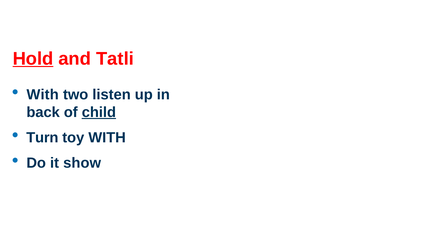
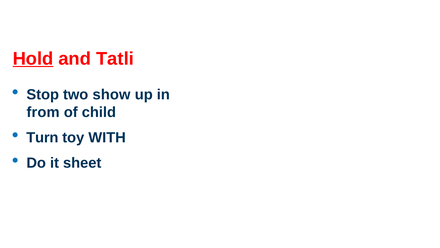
With at (43, 94): With -> Stop
listen: listen -> show
back: back -> from
child underline: present -> none
show: show -> sheet
